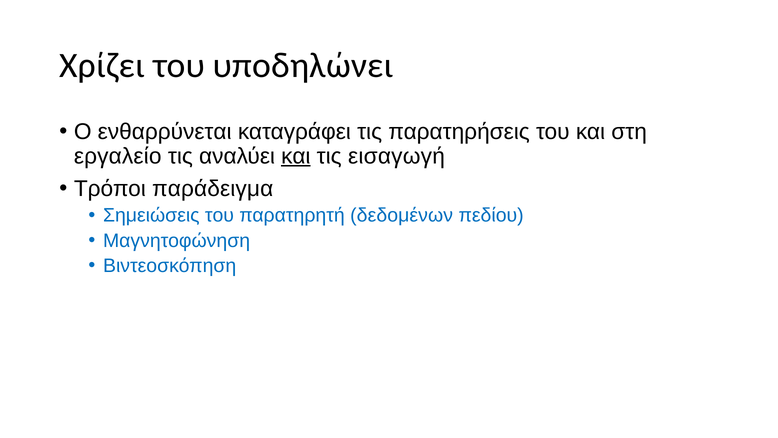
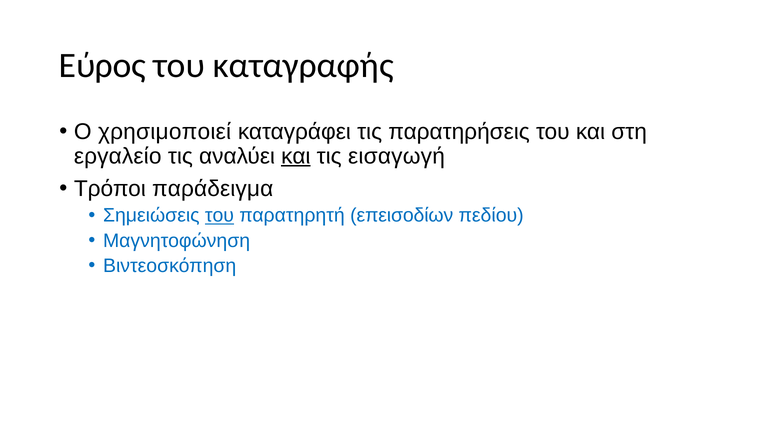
Χρίζει: Χρίζει -> Εύρος
υποδηλώνει: υποδηλώνει -> καταγραφής
ενθαρρύνεται: ενθαρρύνεται -> χρησιμοποιεί
του at (219, 215) underline: none -> present
δεδομένων: δεδομένων -> επεισοδίων
